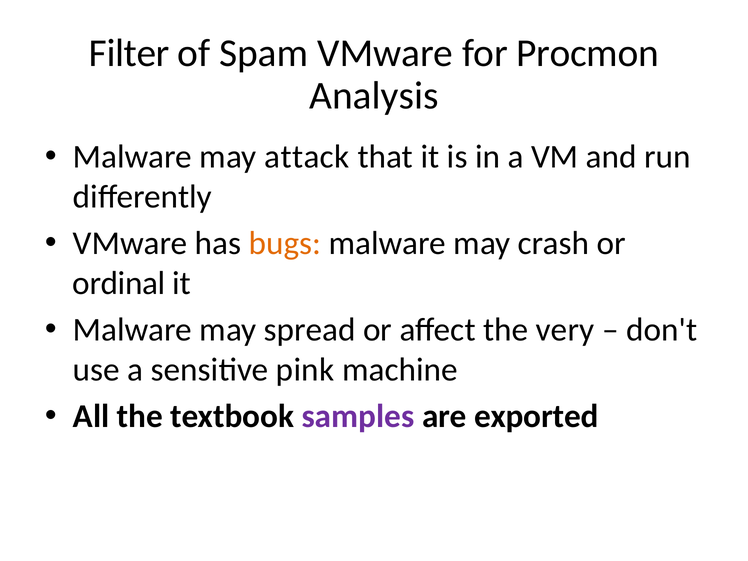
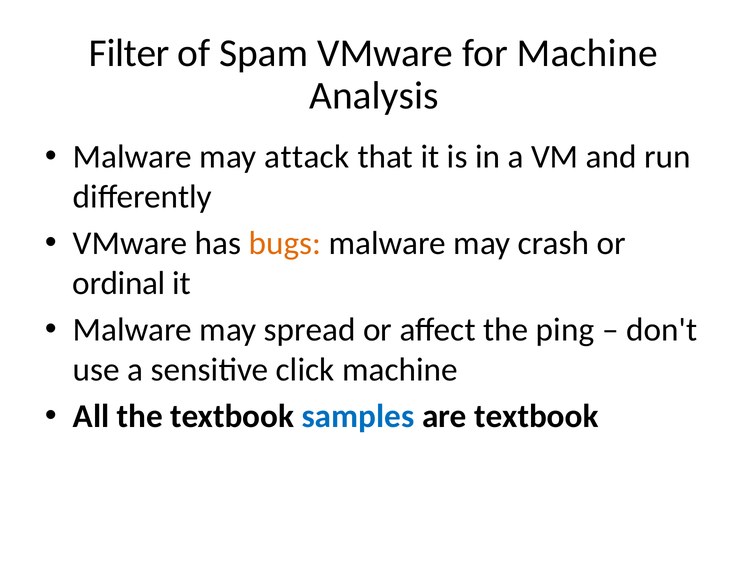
for Procmon: Procmon -> Machine
very: very -> ping
pink: pink -> click
samples colour: purple -> blue
are exported: exported -> textbook
